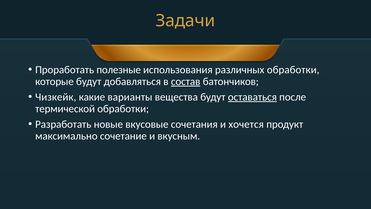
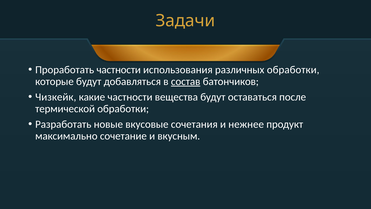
Проработать полезные: полезные -> частности
какие варианты: варианты -> частности
оставаться underline: present -> none
хочется: хочется -> нежнее
